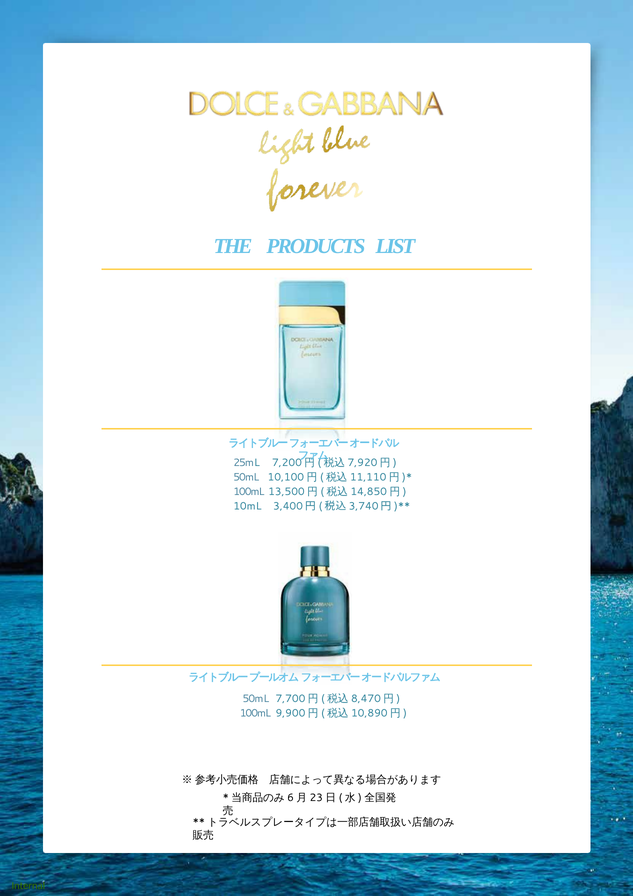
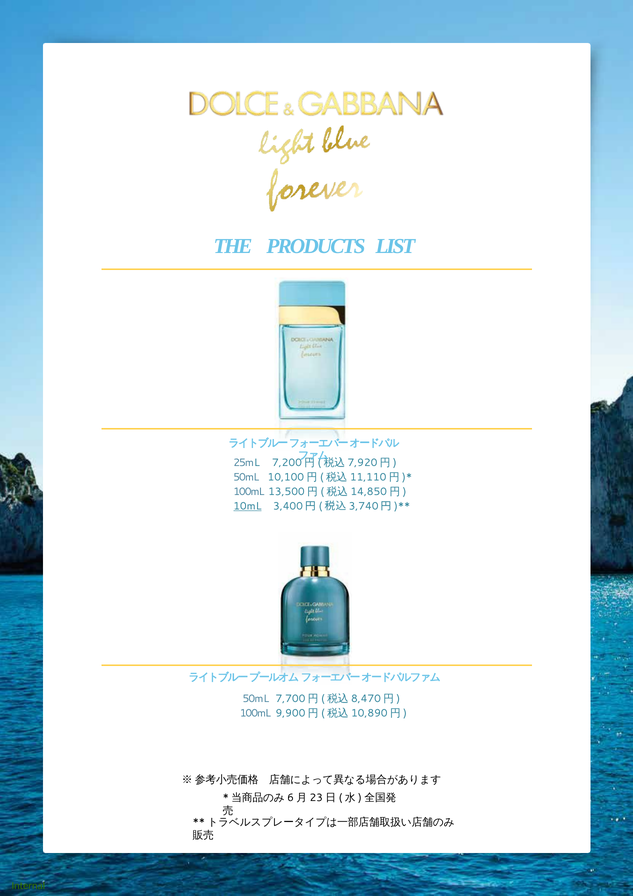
10mL underline: none -> present
